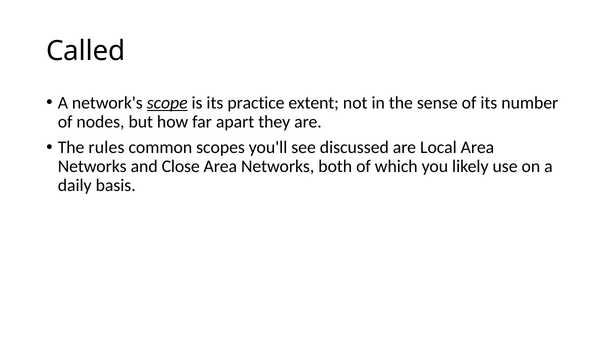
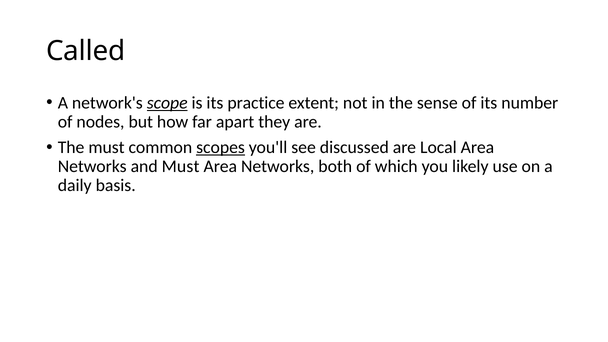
The rules: rules -> must
scopes underline: none -> present
and Close: Close -> Must
